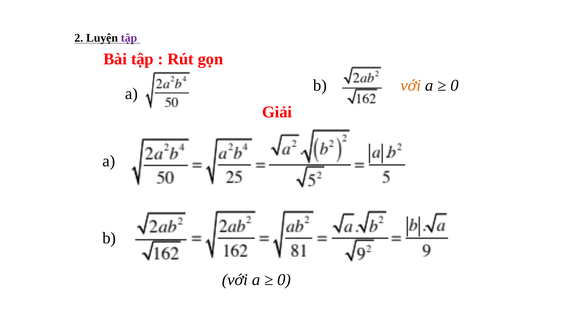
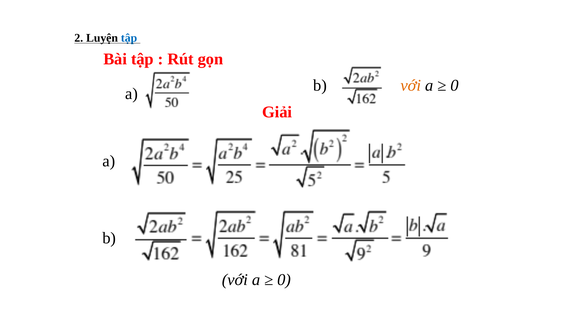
tập at (129, 38) colour: purple -> blue
